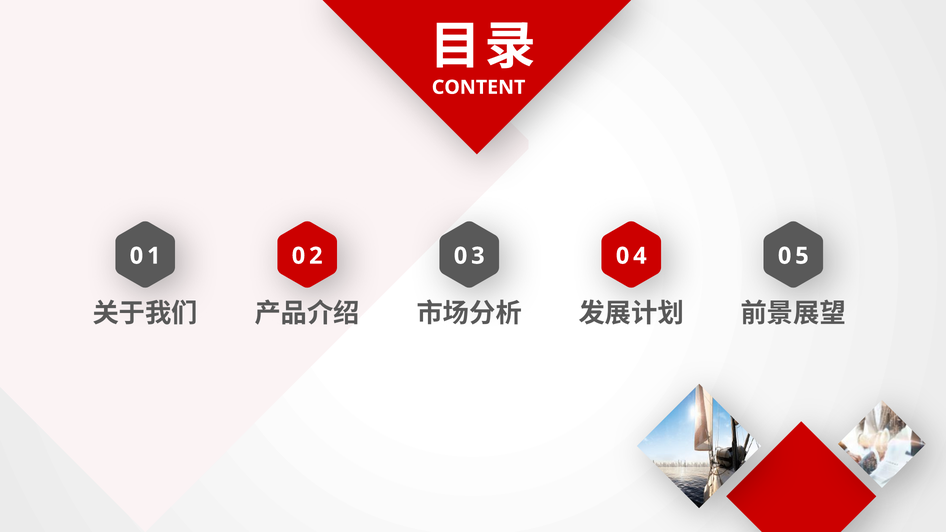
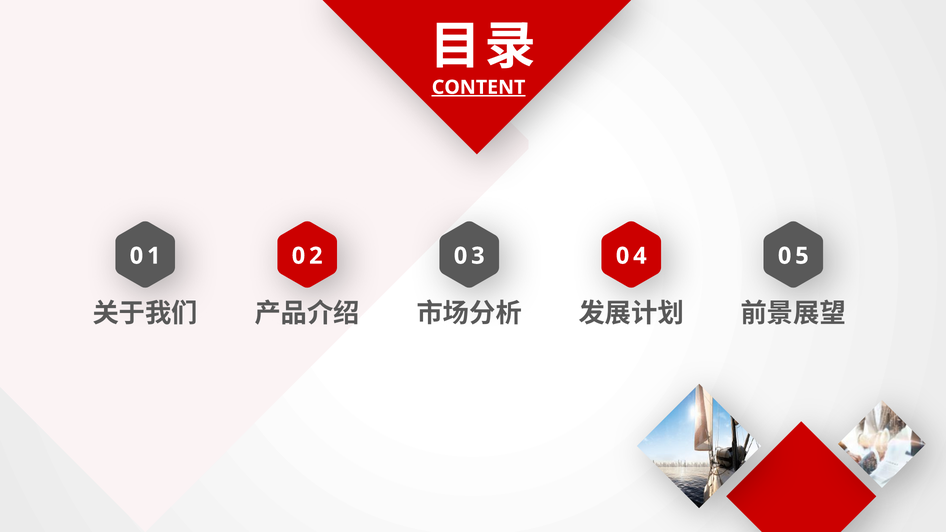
CONTENT underline: none -> present
